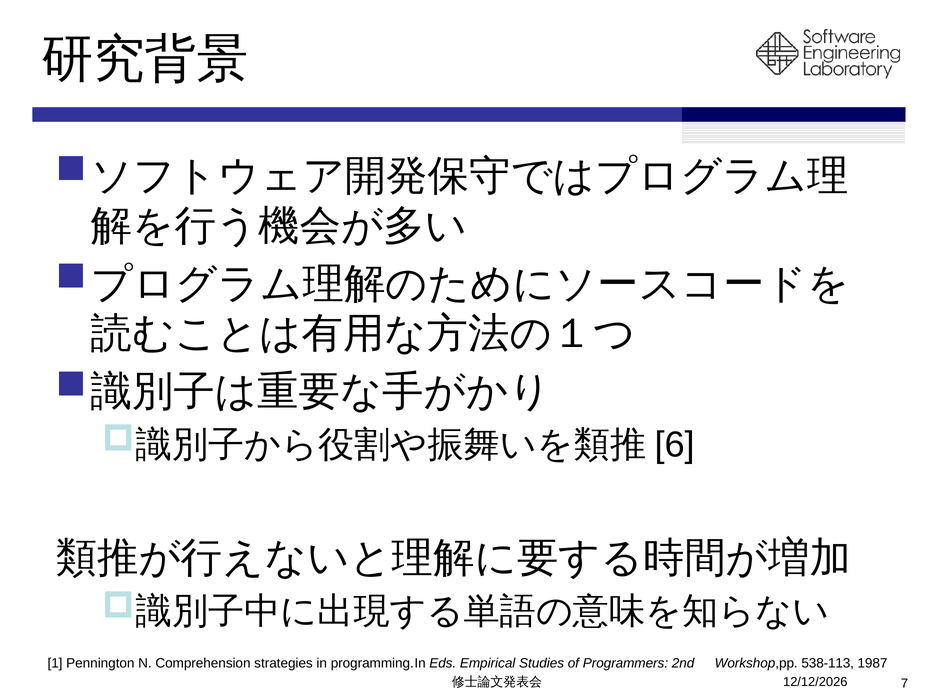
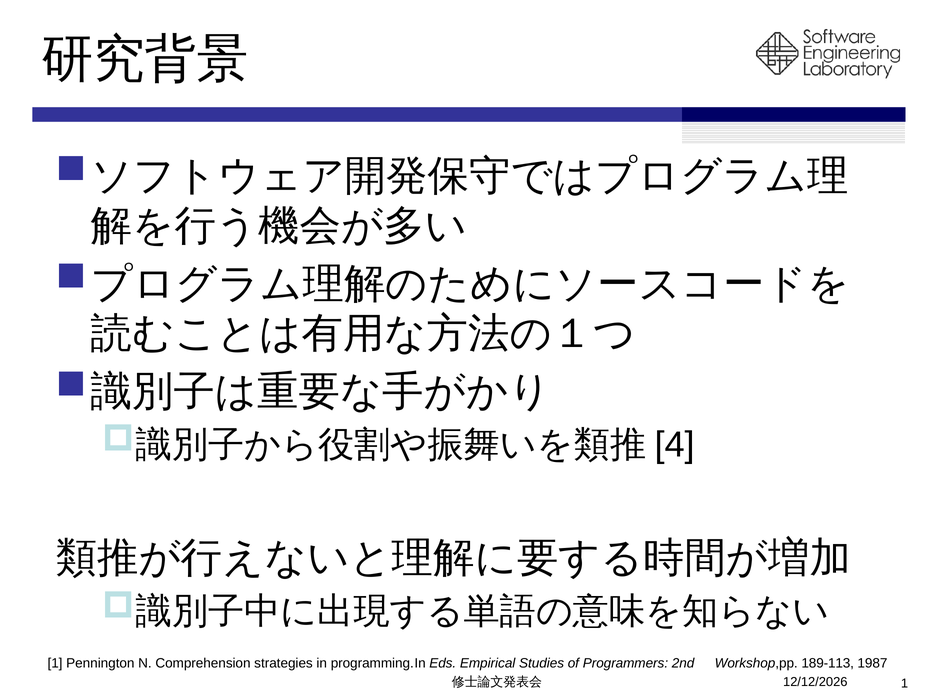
6: 6 -> 4
538-113: 538-113 -> 189-113
7 at (905, 684): 7 -> 1
